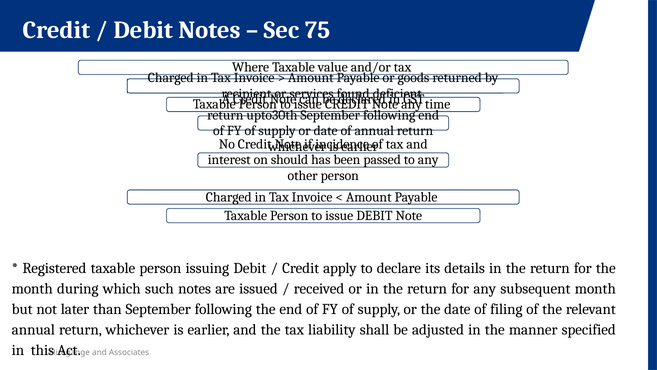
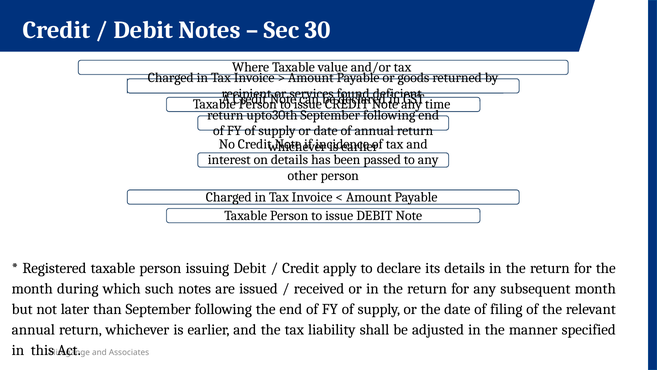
75: 75 -> 30
should at (290, 160): should -> details
